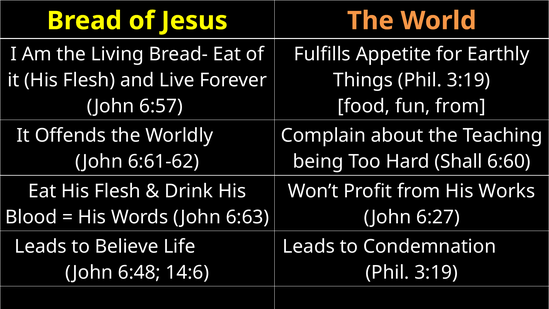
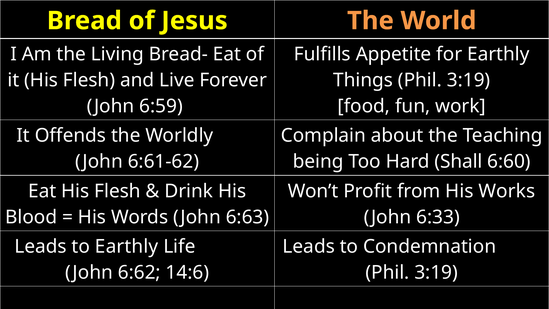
6:57: 6:57 -> 6:59
fun from: from -> work
6:27: 6:27 -> 6:33
to Believe: Believe -> Earthly
6:48: 6:48 -> 6:62
